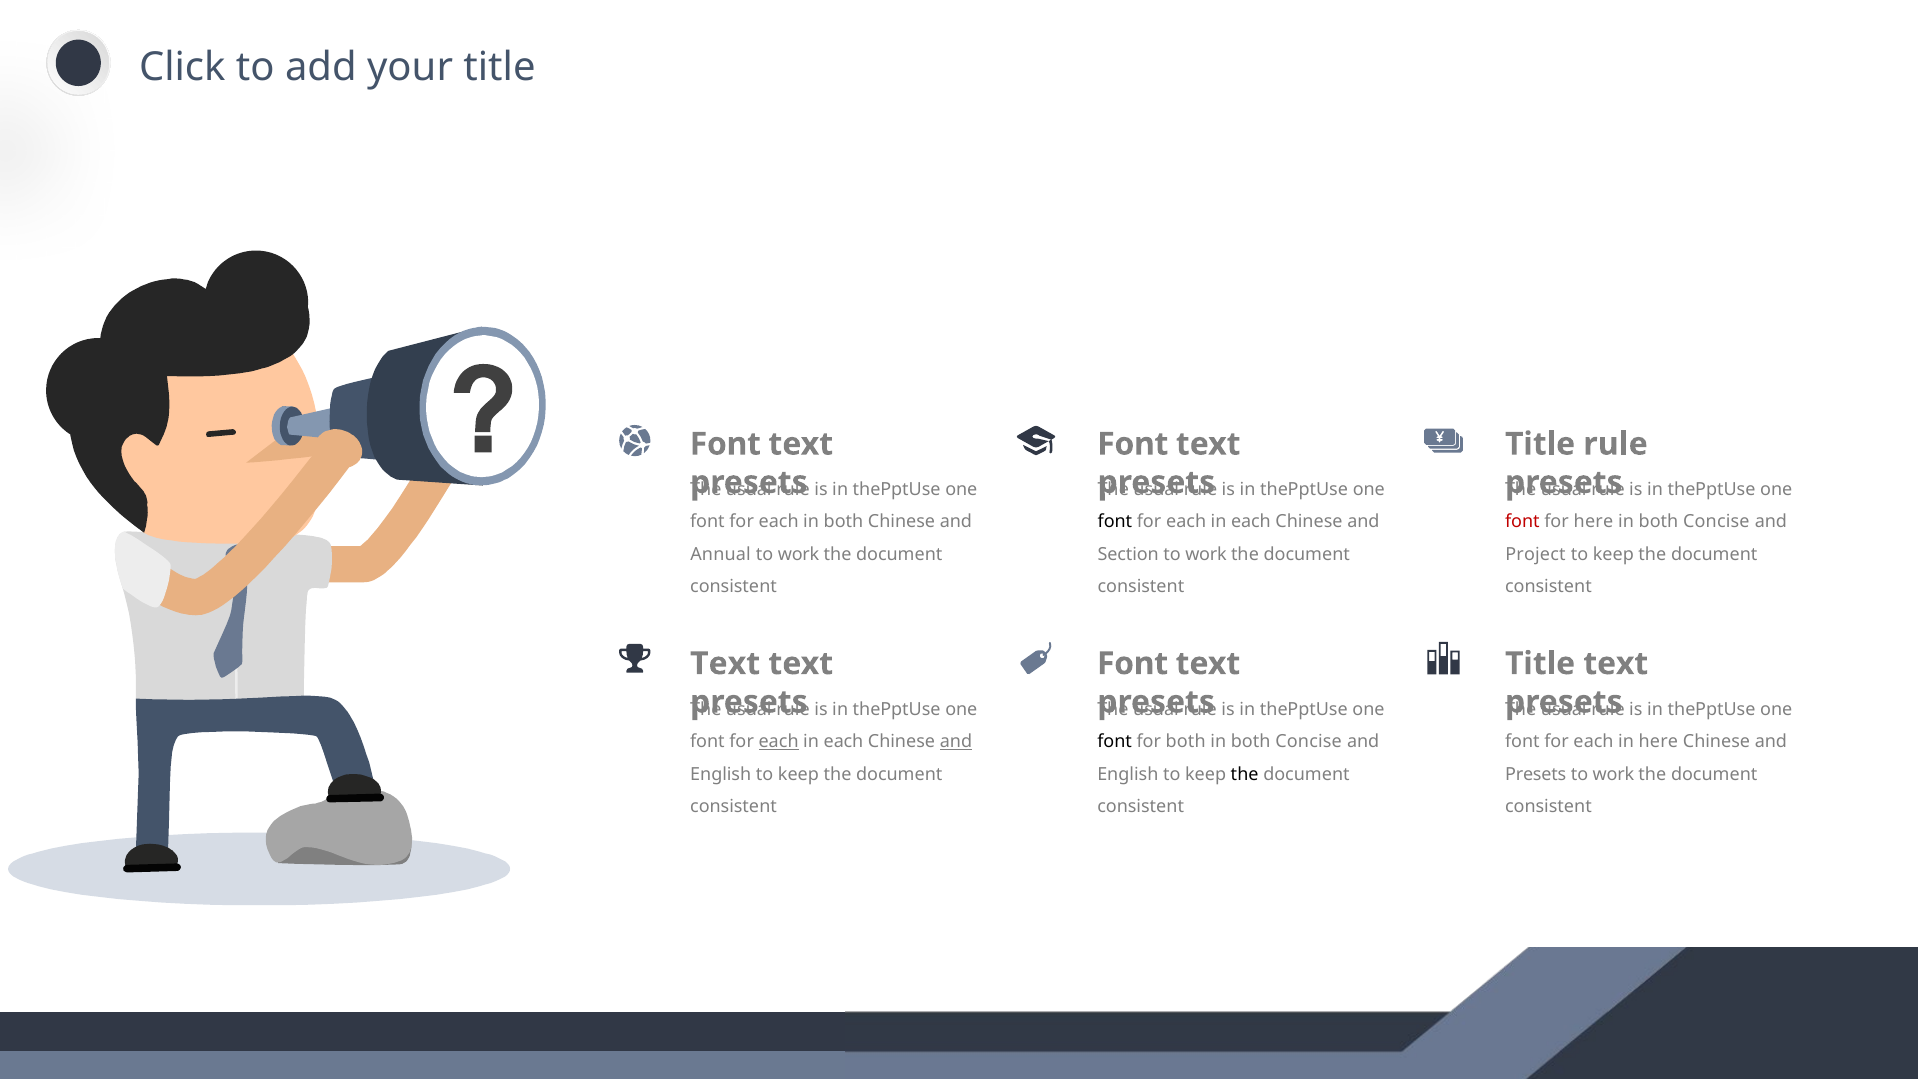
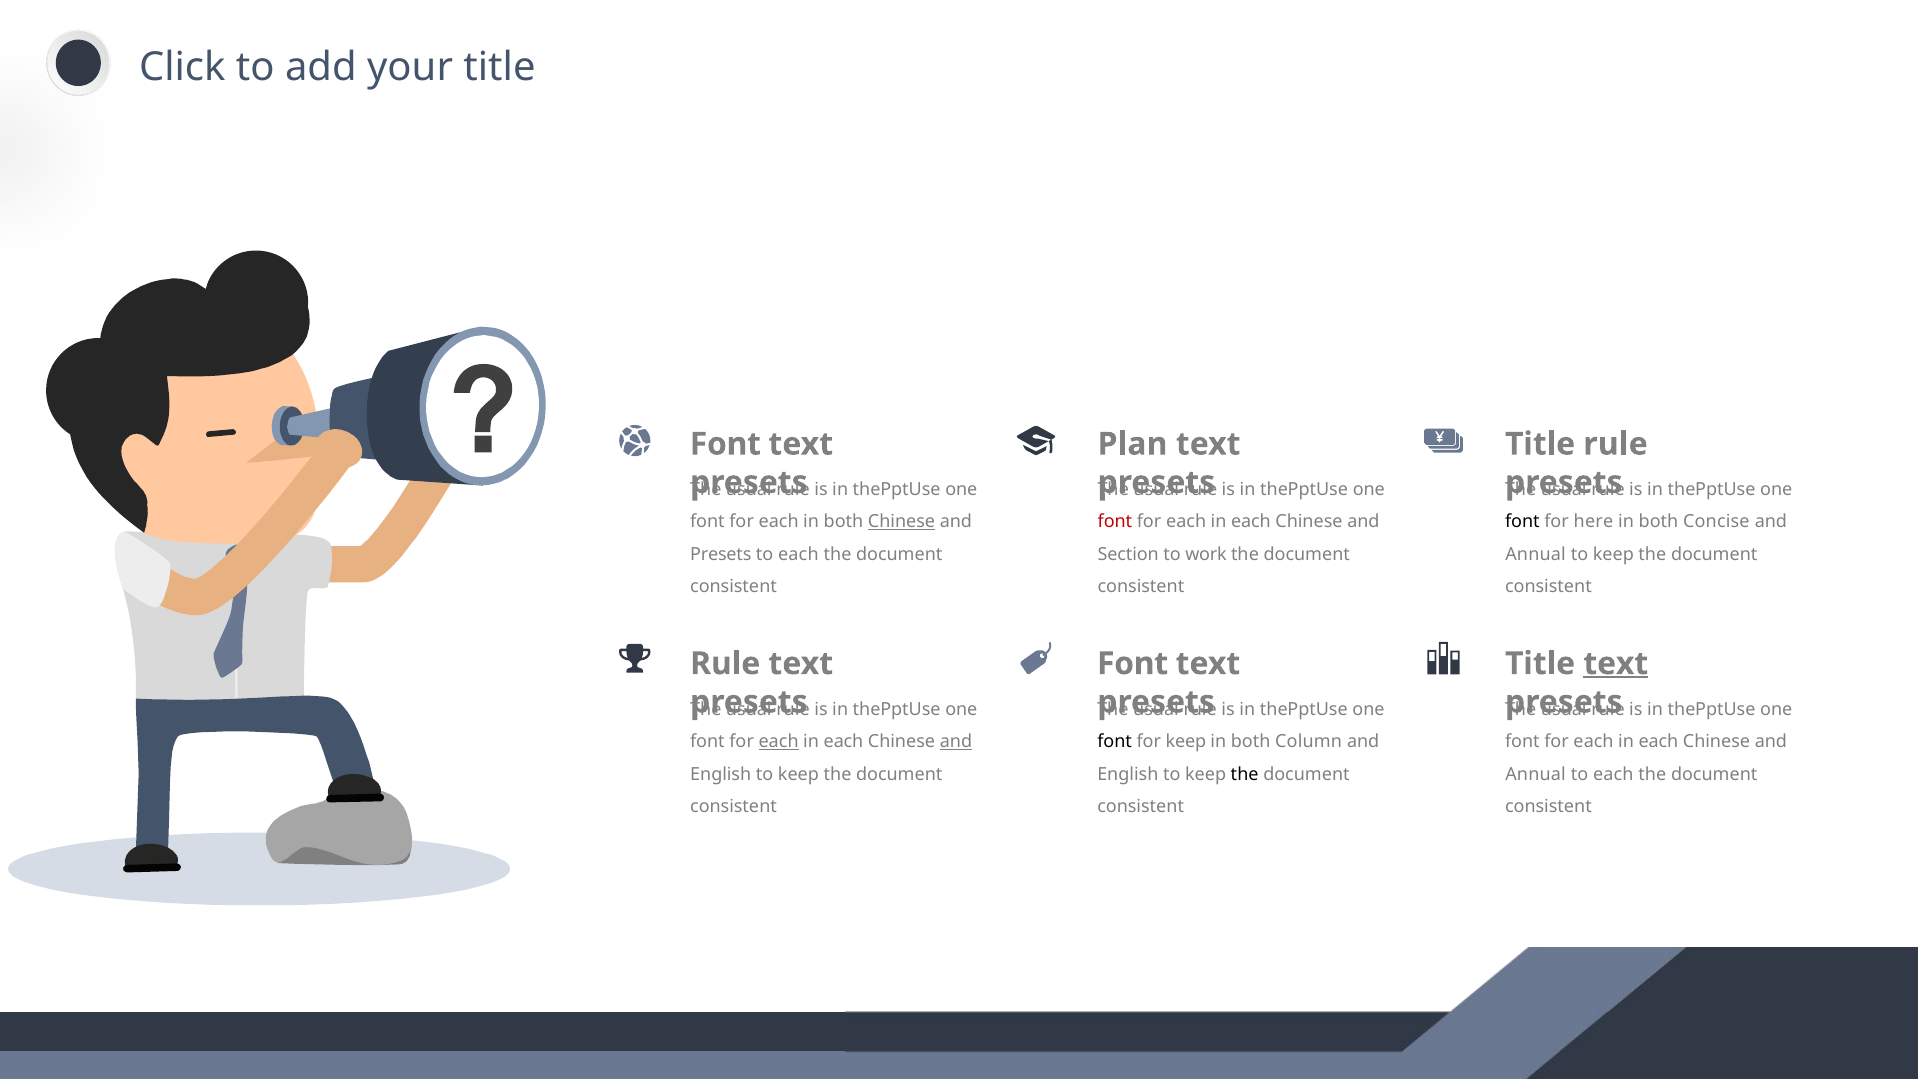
Font at (1133, 444): Font -> Plan
Chinese at (902, 522) underline: none -> present
font at (1115, 522) colour: black -> red
font at (1522, 522) colour: red -> black
Annual at (721, 554): Annual -> Presets
work at (799, 554): work -> each
Project at (1536, 554): Project -> Annual
Text at (725, 664): Text -> Rule
text at (1616, 664) underline: none -> present
for both: both -> keep
Concise at (1309, 742): Concise -> Column
here at (1658, 742): here -> each
Presets at (1536, 774): Presets -> Annual
work at (1614, 774): work -> each
